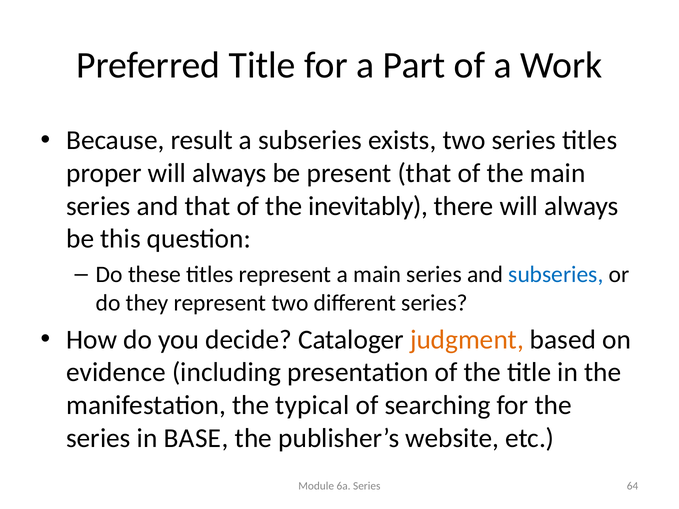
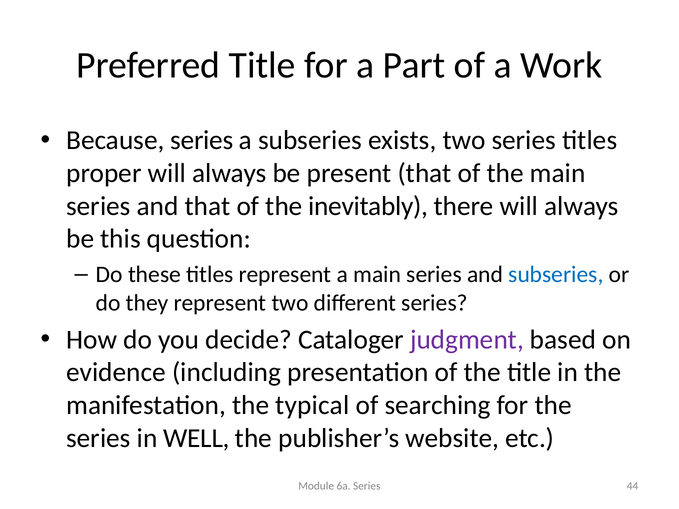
Because result: result -> series
judgment colour: orange -> purple
BASE: BASE -> WELL
64: 64 -> 44
